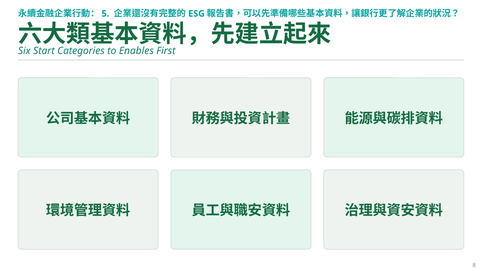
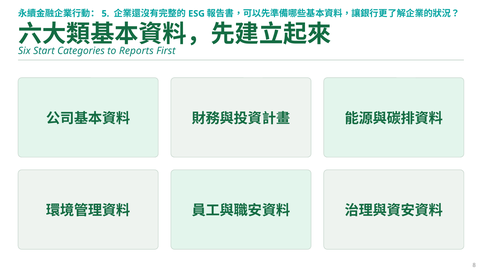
Enables: Enables -> Reports
